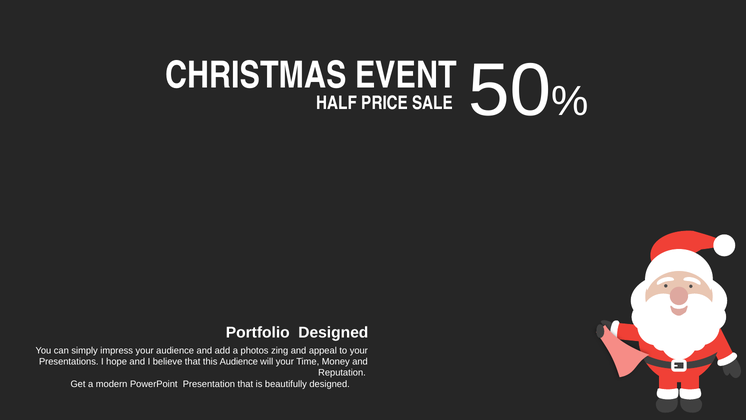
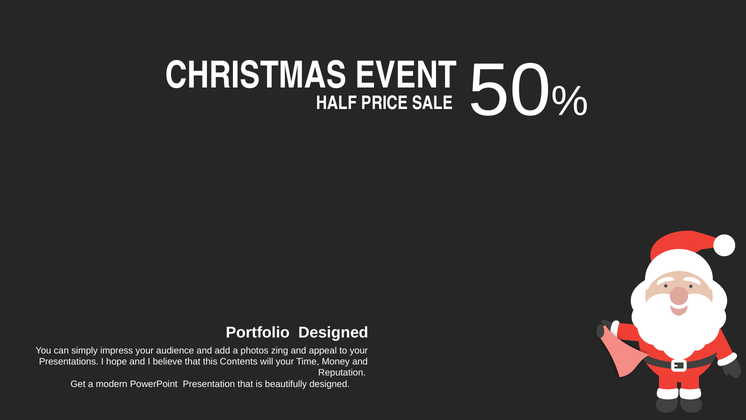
this Audience: Audience -> Contents
